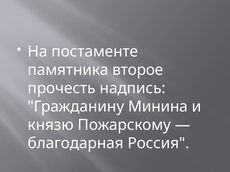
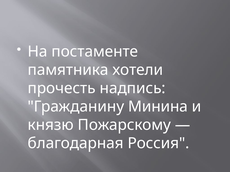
второе: второе -> хотели
